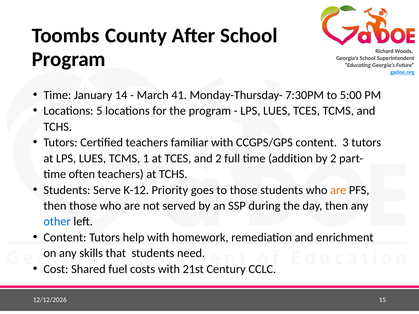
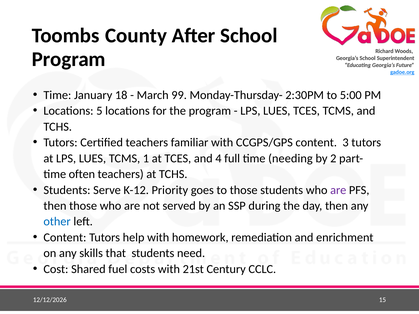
14: 14 -> 18
41: 41 -> 99
7:30PM: 7:30PM -> 2:30PM
and 2: 2 -> 4
addition: addition -> needing
are at (338, 190) colour: orange -> purple
